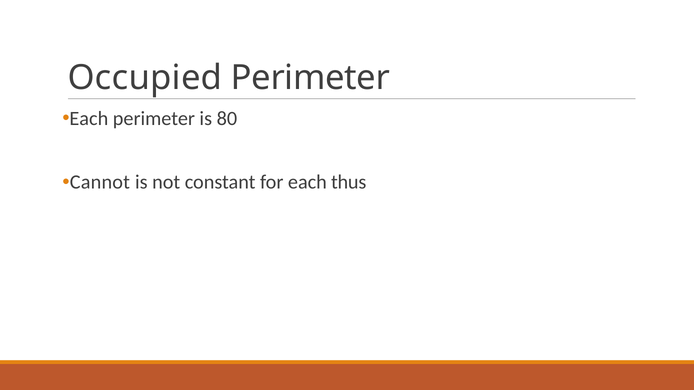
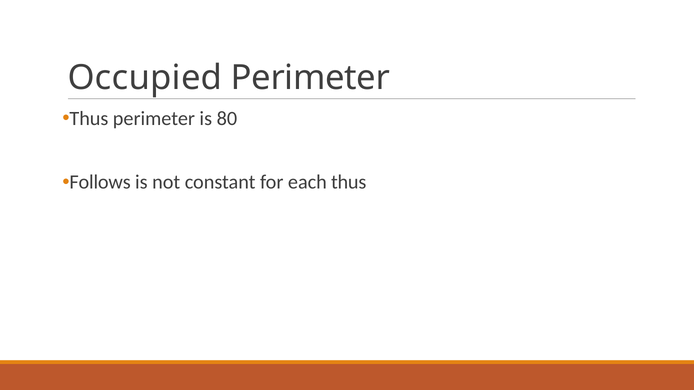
Each at (89, 118): Each -> Thus
Cannot: Cannot -> Follows
